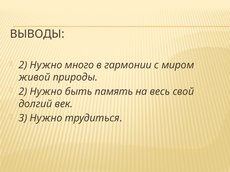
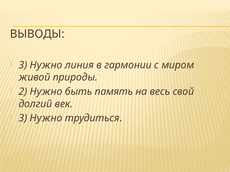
2 at (23, 65): 2 -> 3
много: много -> линия
